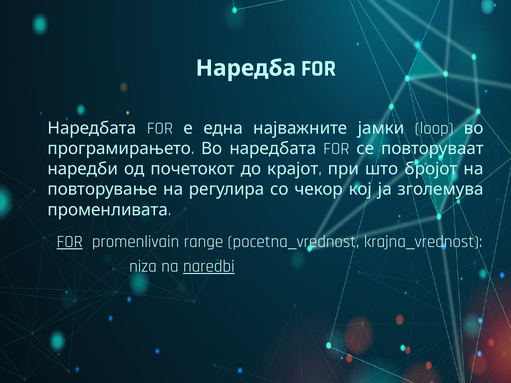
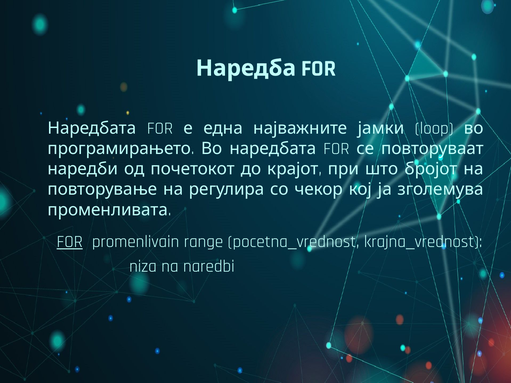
naredbi underline: present -> none
